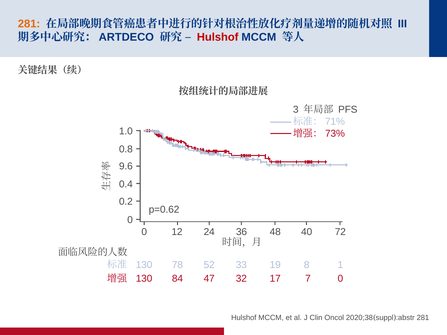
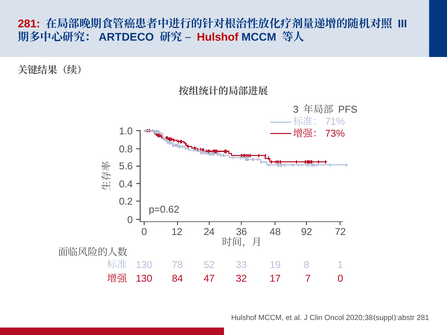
281 at (29, 24) colour: orange -> red
9.6: 9.6 -> 5.6
40: 40 -> 92
